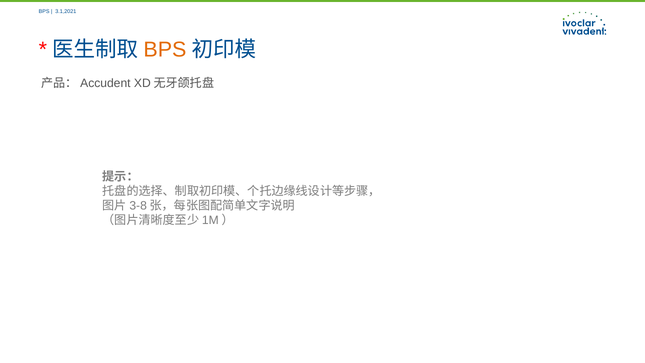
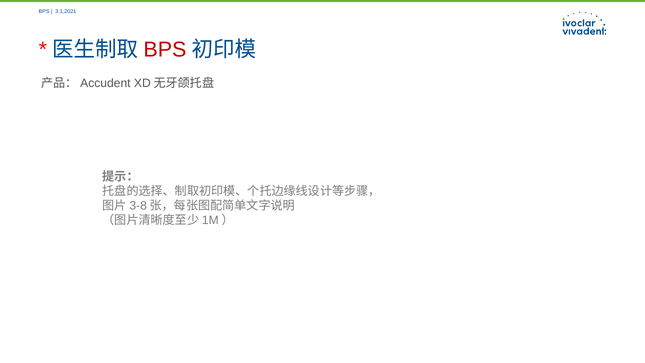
BPS at (165, 49) colour: orange -> red
